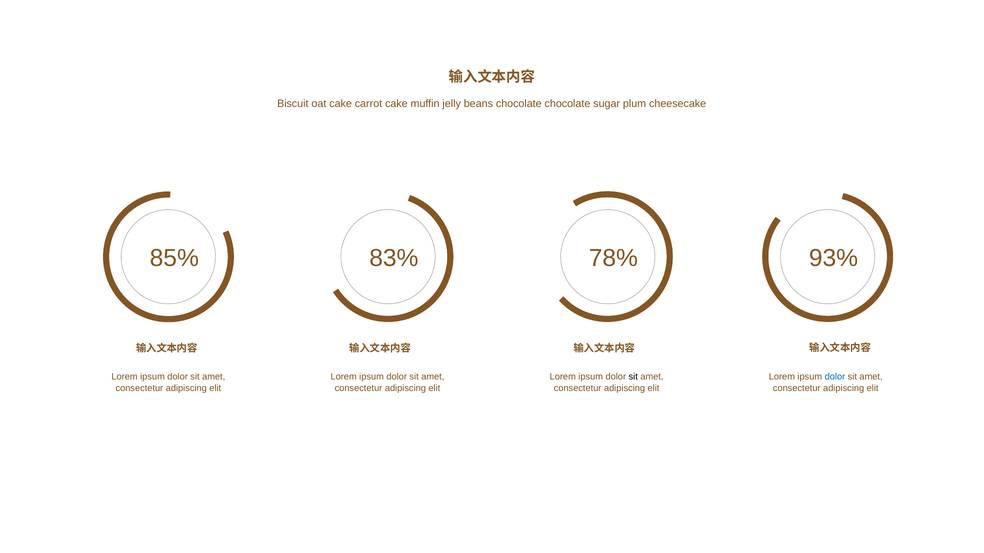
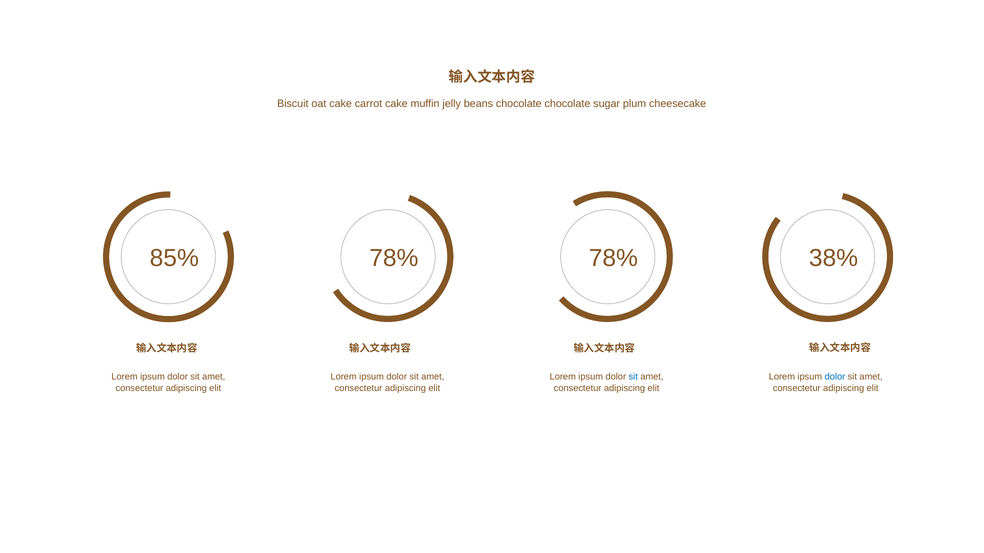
85% 83%: 83% -> 78%
93%: 93% -> 38%
sit at (633, 377) colour: black -> blue
